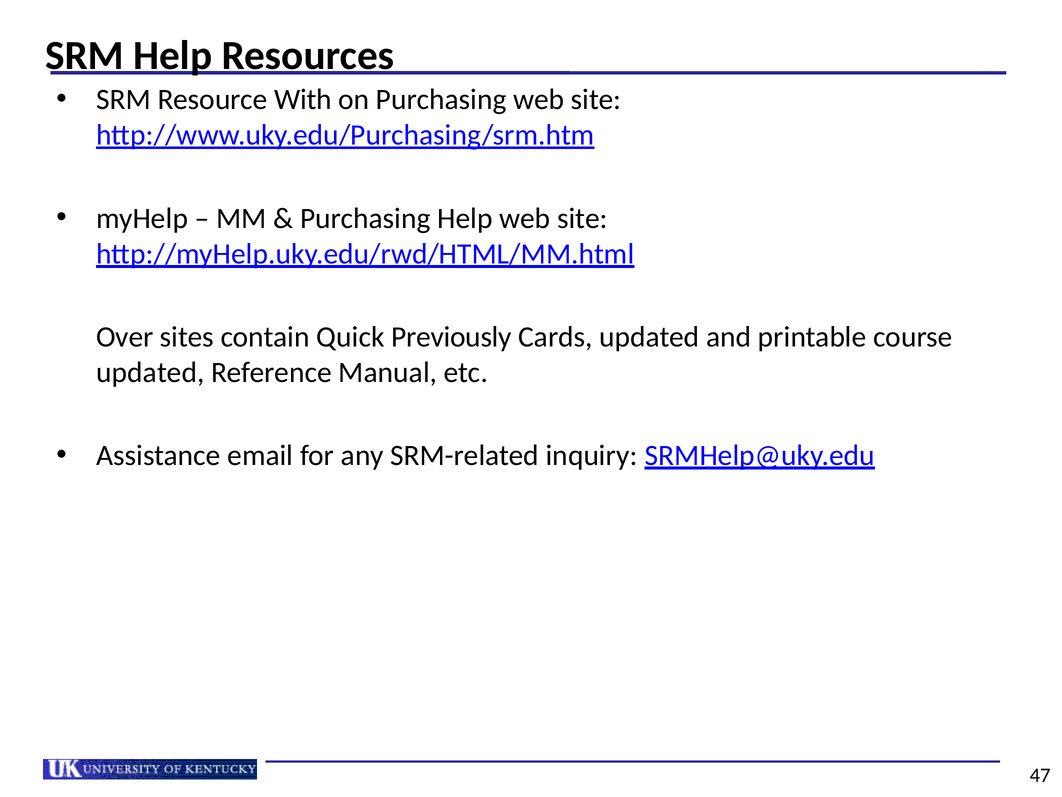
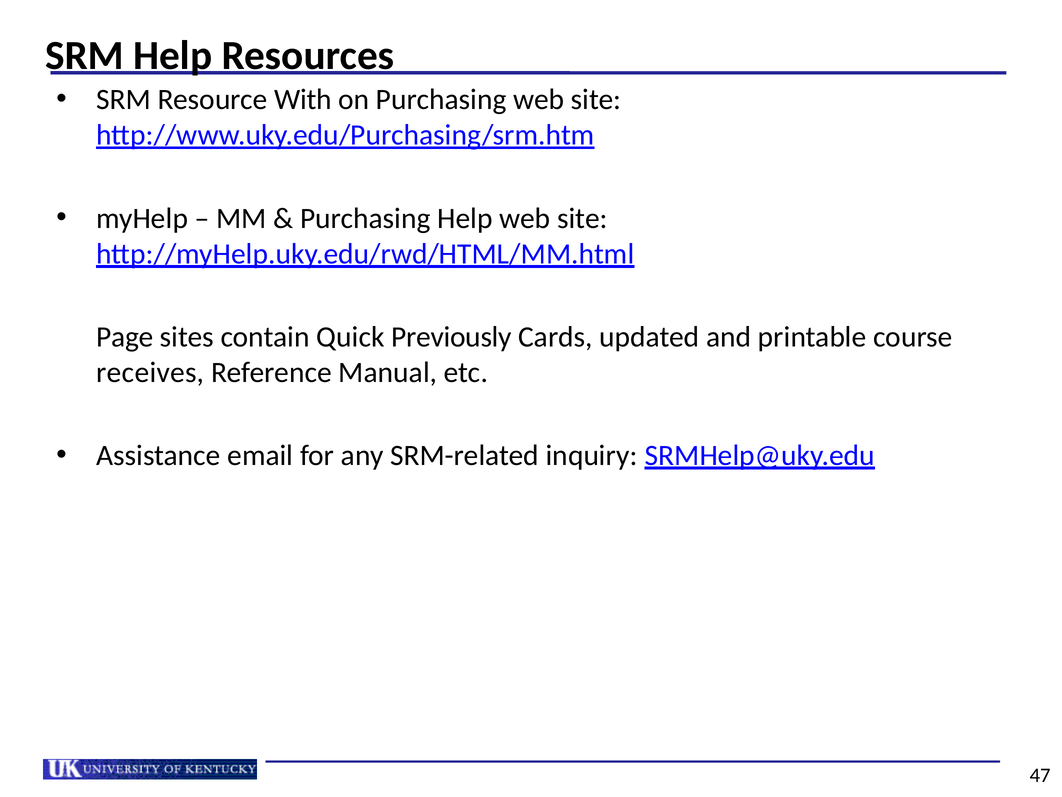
Over: Over -> Page
updated at (150, 372): updated -> receives
